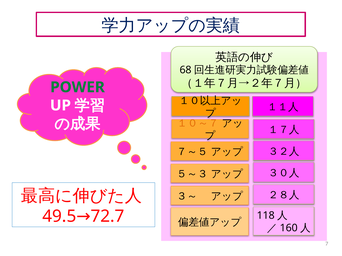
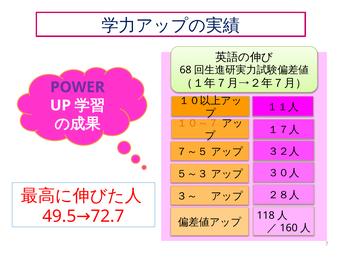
POWER colour: green -> purple
